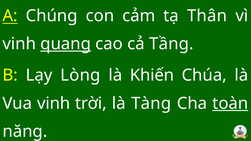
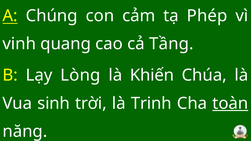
Thân: Thân -> Phép
quang underline: present -> none
Vua vinh: vinh -> sinh
Tàng: Tàng -> Trinh
